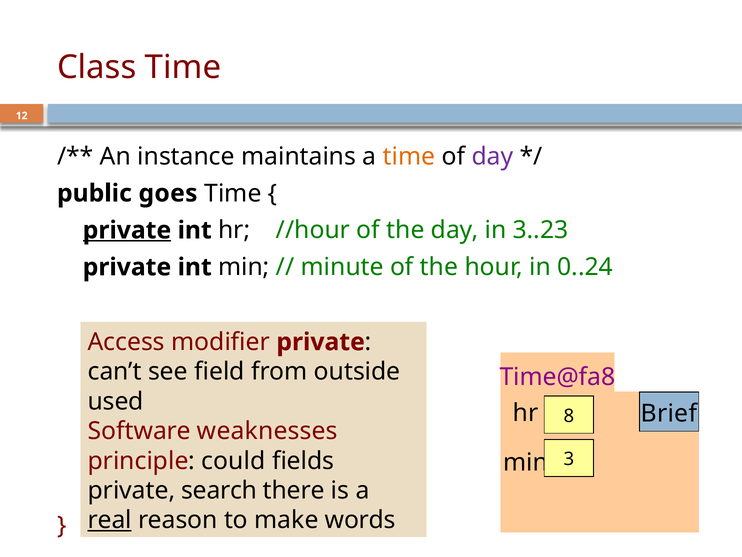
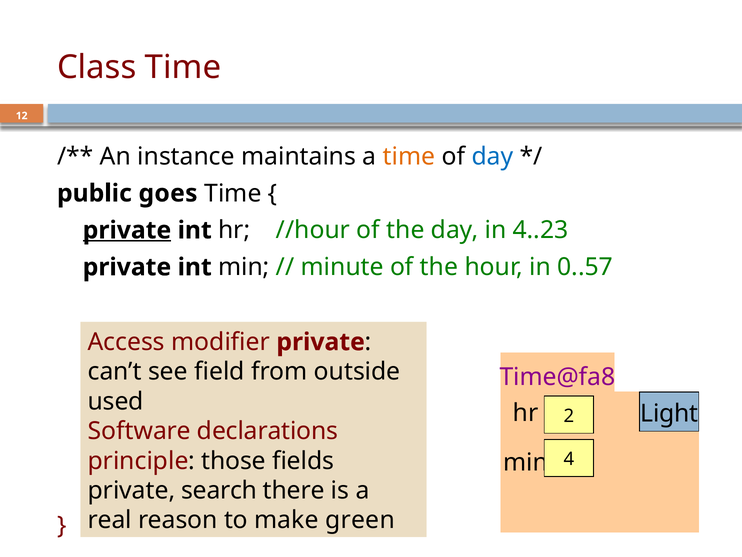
day at (492, 156) colour: purple -> blue
3..23: 3..23 -> 4..23
0..24: 0..24 -> 0..57
8: 8 -> 2
Brief: Brief -> Light
weaknesses: weaknesses -> declarations
could: could -> those
3: 3 -> 4
real underline: present -> none
words: words -> green
